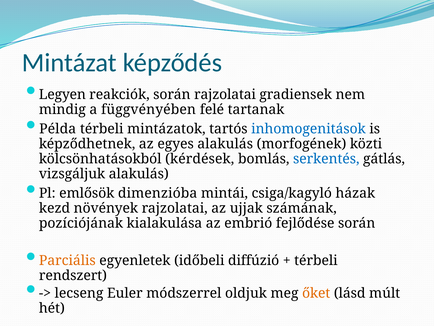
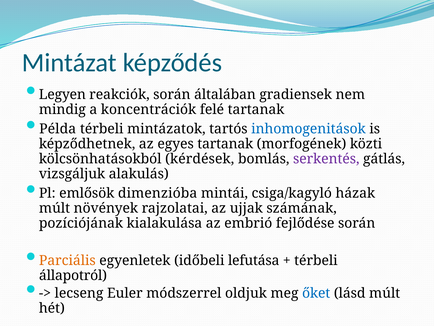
során rajzolatai: rajzolatai -> általában
függvényében: függvényében -> koncentrációk
egyes alakulás: alakulás -> tartanak
serkentés colour: blue -> purple
kezd at (55, 208): kezd -> múlt
diffúzió: diffúzió -> lefutása
rendszert: rendszert -> állapotról
őket colour: orange -> blue
